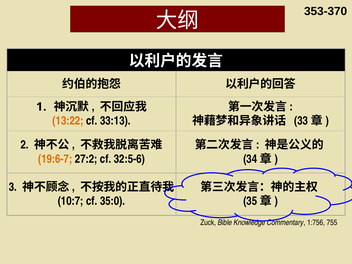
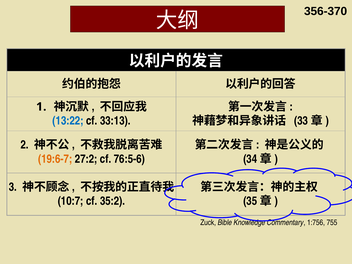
353-370: 353-370 -> 356-370
13:22 colour: orange -> blue
32:5-6: 32:5-6 -> 76:5-6
35:0: 35:0 -> 35:2
